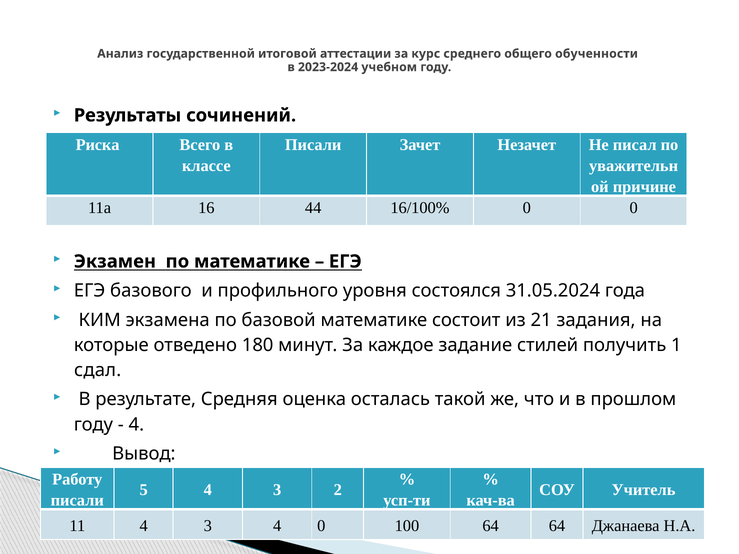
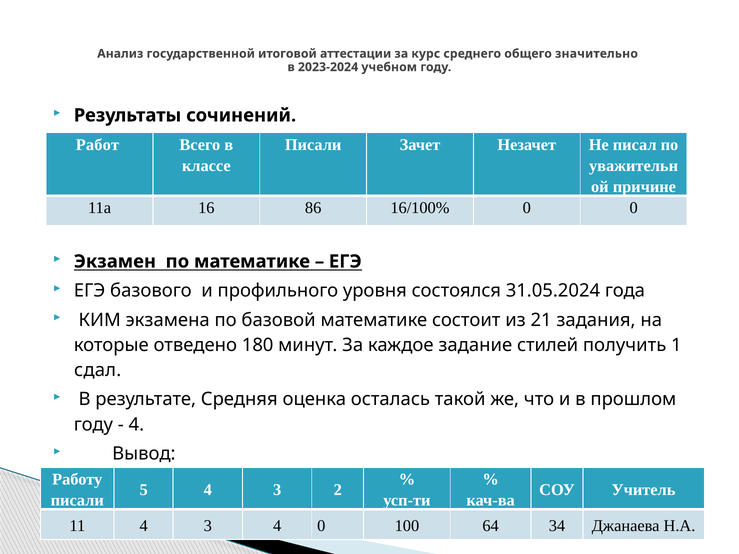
обученности: обученности -> значительно
Риска: Риска -> Работ
44: 44 -> 86
64 64: 64 -> 34
